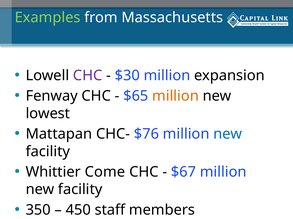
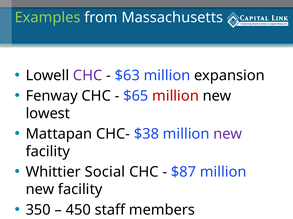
$30: $30 -> $63
million at (176, 96) colour: orange -> red
$76: $76 -> $38
new at (228, 134) colour: blue -> purple
Come: Come -> Social
$67: $67 -> $87
